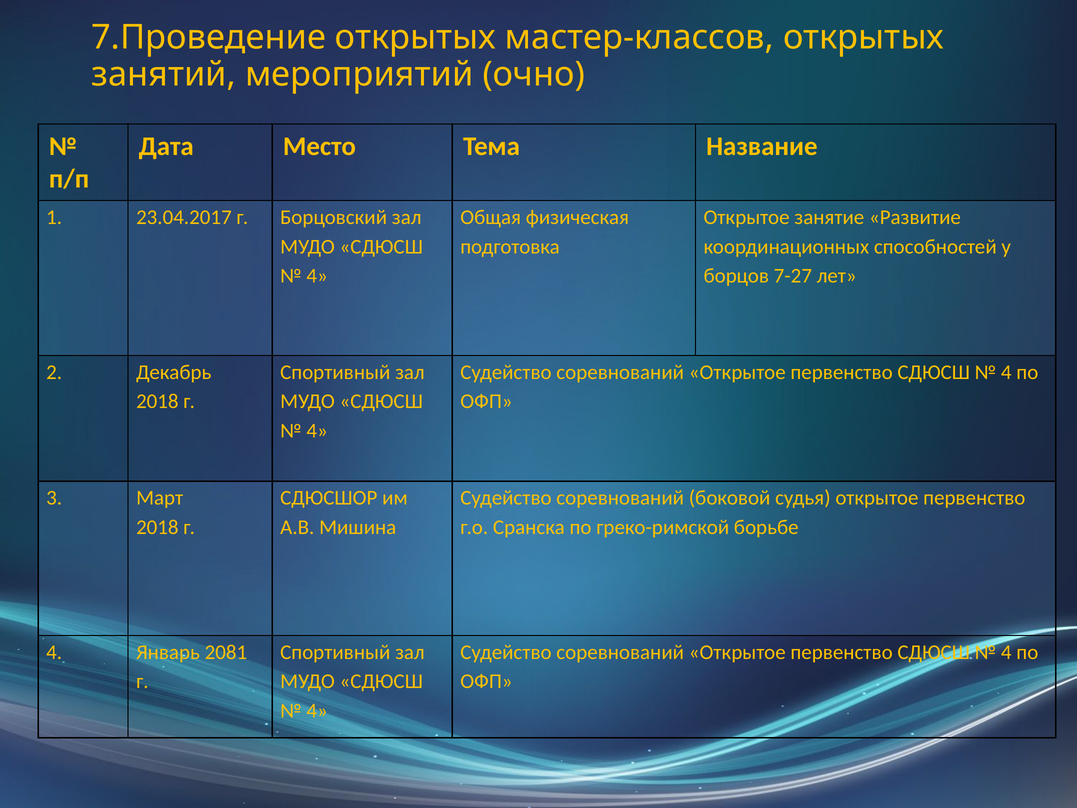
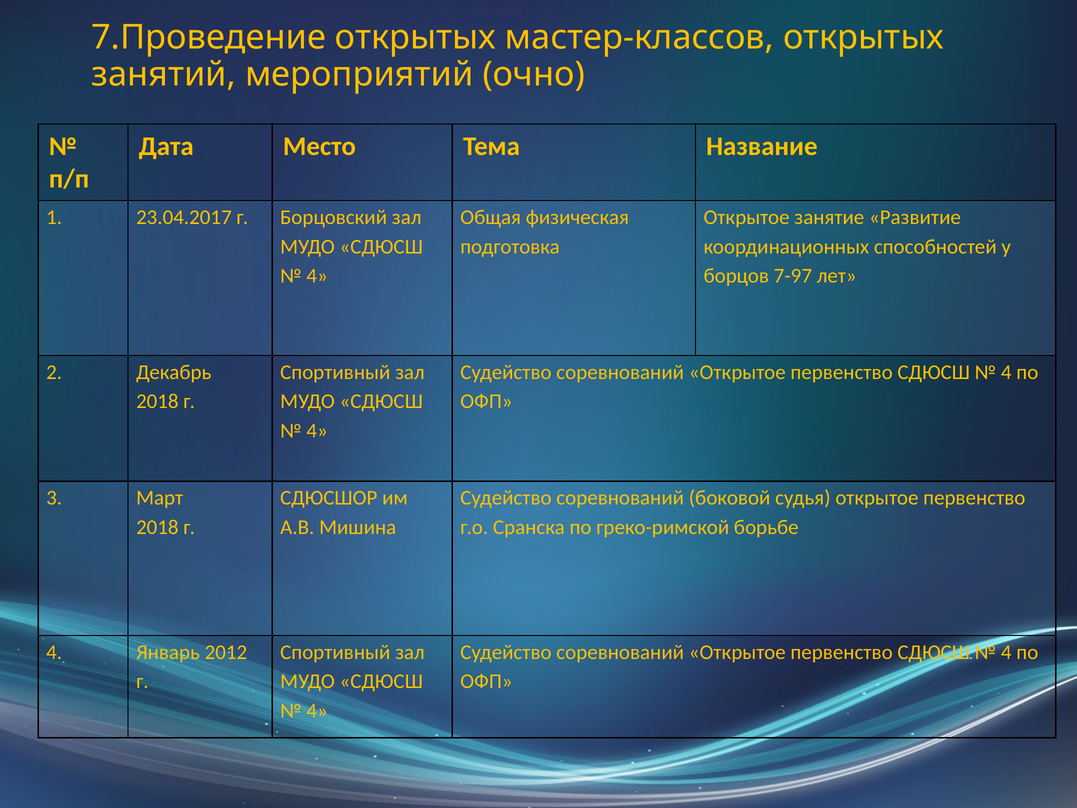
7-27: 7-27 -> 7-97
2081: 2081 -> 2012
